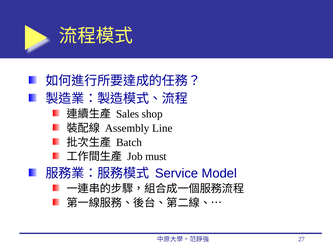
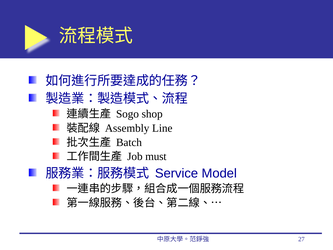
Sales: Sales -> Sogo
